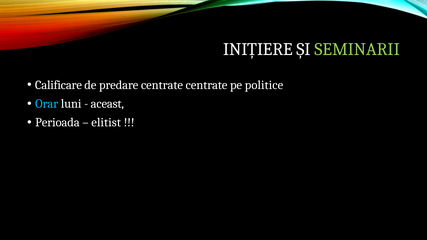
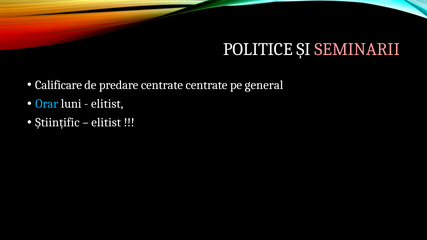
INIȚIERE: INIȚIERE -> POLITICE
SEMINARII colour: light green -> pink
politice: politice -> general
aceast at (107, 104): aceast -> elitist
Perioada: Perioada -> Științific
